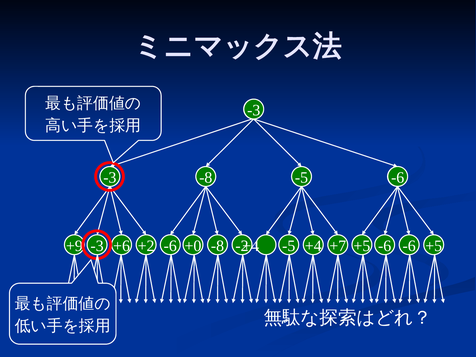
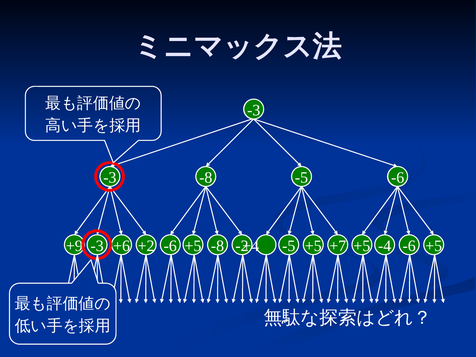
+2 -6 +0: +0 -> +5
-5 +4: +4 -> +5
+5 -6: -6 -> -4
